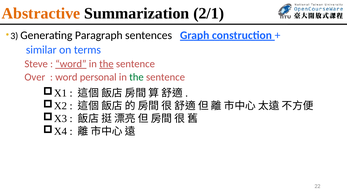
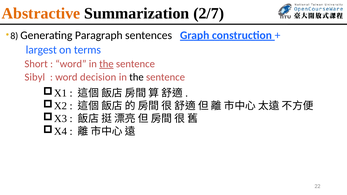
2/1: 2/1 -> 2/7
3: 3 -> 8
similar: similar -> largest
Steve: Steve -> Short
word at (71, 64) underline: present -> none
Over: Over -> Sibyl
personal: personal -> decision
the at (136, 77) colour: green -> black
